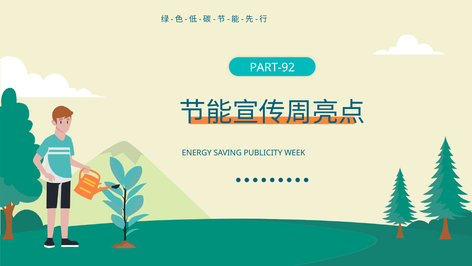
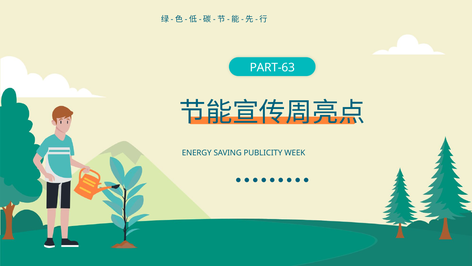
PART-92: PART-92 -> PART-63
